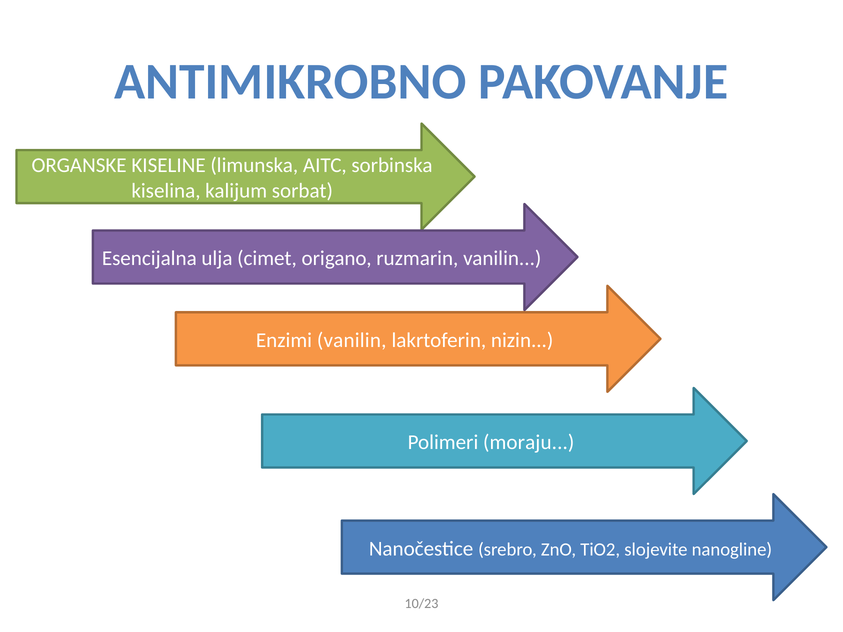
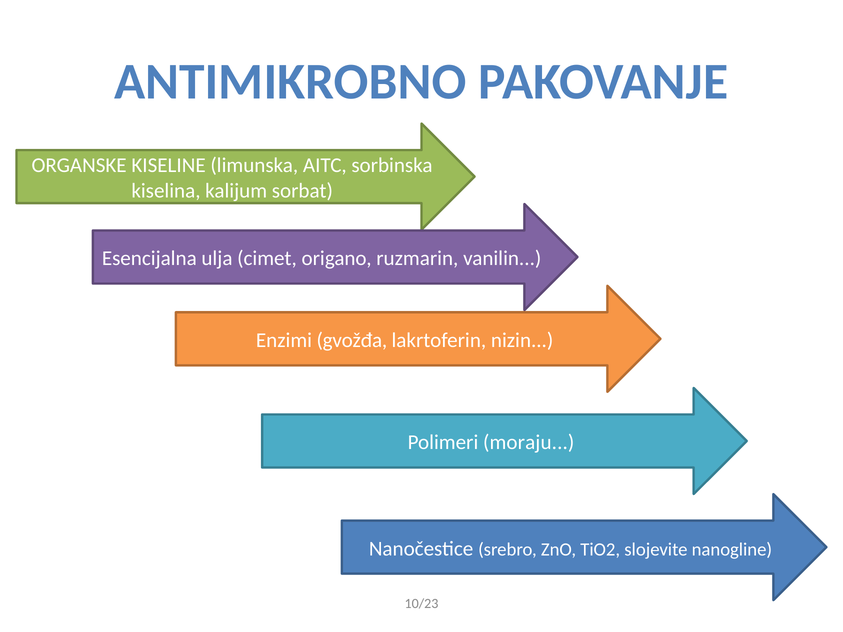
Enzimi vanilin: vanilin -> gvožđa
